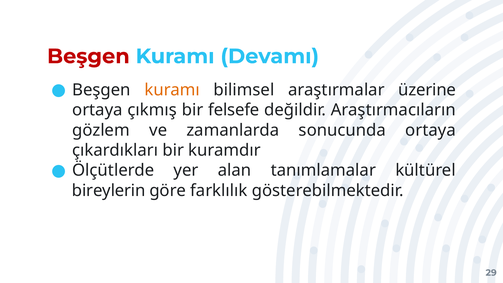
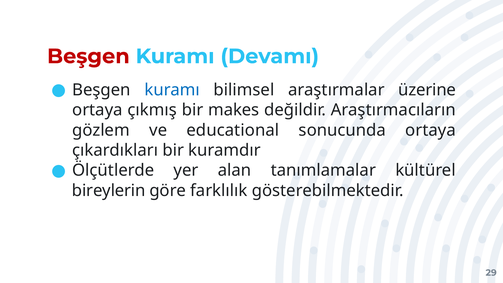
kuramı at (172, 90) colour: orange -> blue
felsefe: felsefe -> makes
zamanlarda: zamanlarda -> educational
